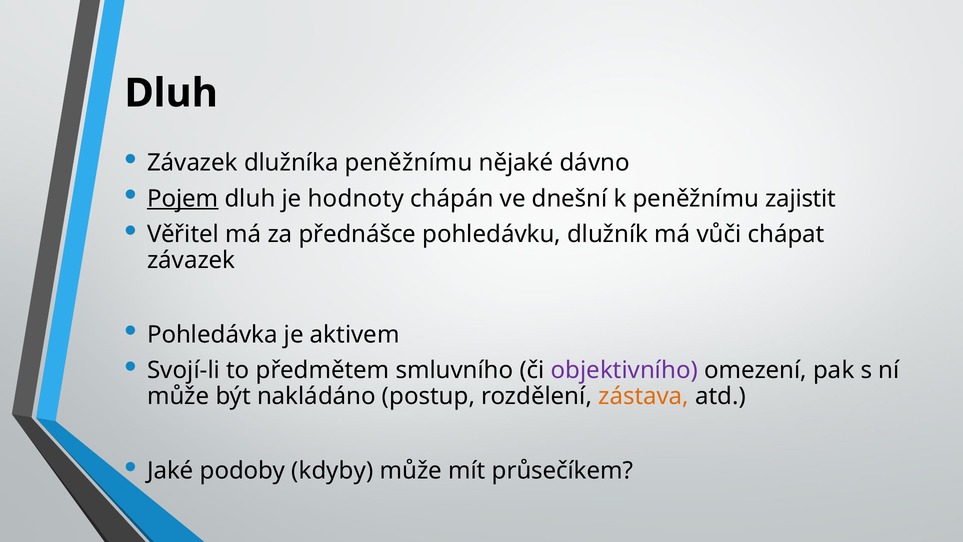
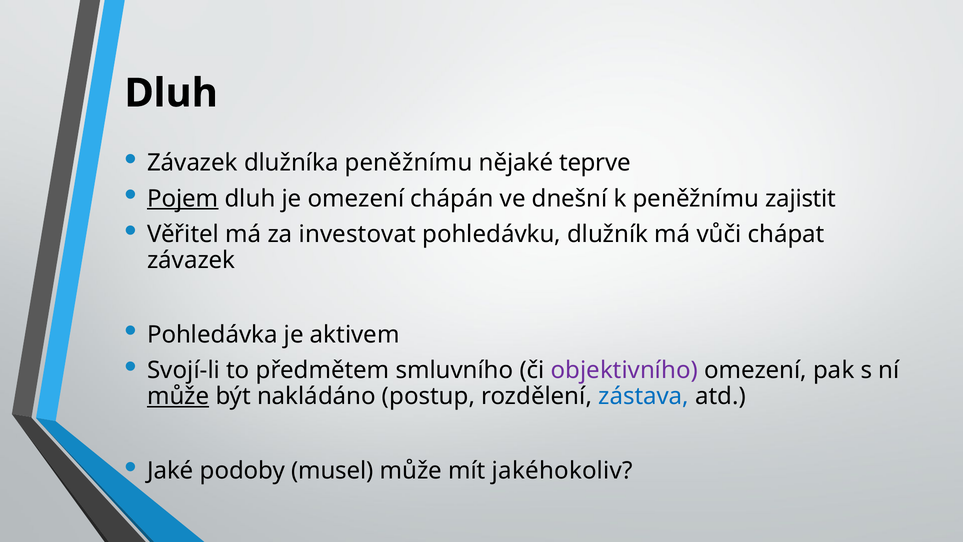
dávno: dávno -> teprve
je hodnoty: hodnoty -> omezení
přednášce: přednášce -> investovat
může at (178, 396) underline: none -> present
zástava colour: orange -> blue
kdyby: kdyby -> musel
průsečíkem: průsečíkem -> jakéhokoliv
